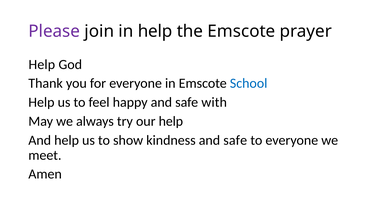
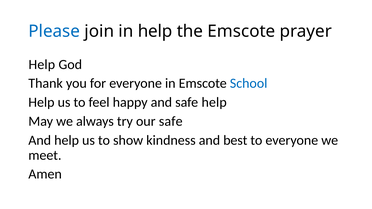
Please colour: purple -> blue
safe with: with -> help
our help: help -> safe
kindness and safe: safe -> best
